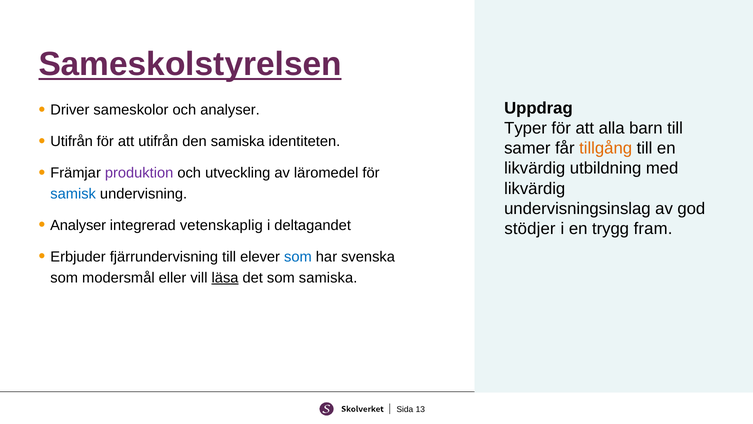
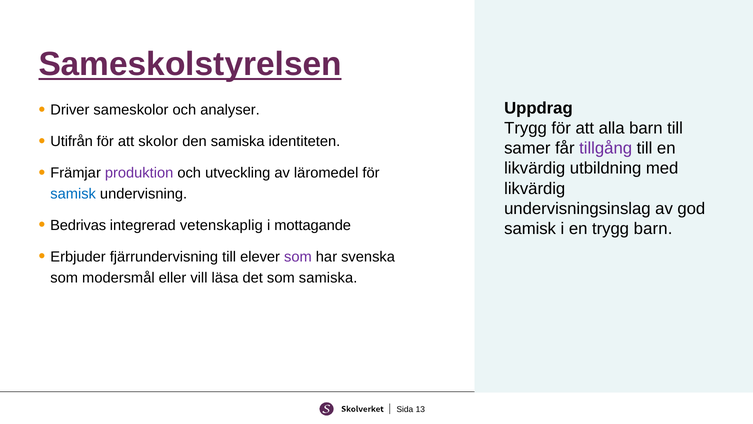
Typer at (526, 128): Typer -> Trygg
att utifrån: utifrån -> skolor
tillgång colour: orange -> purple
Analyser at (78, 225): Analyser -> Bedrivas
deltagandet: deltagandet -> mottagande
stödjer at (530, 228): stödjer -> samisk
trygg fram: fram -> barn
som at (298, 257) colour: blue -> purple
läsa underline: present -> none
